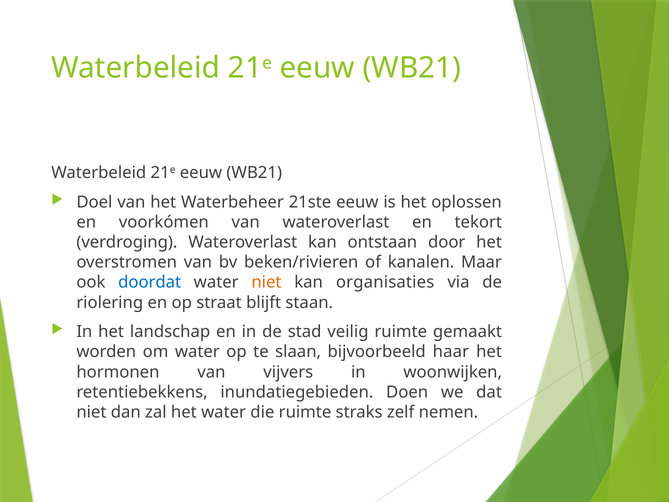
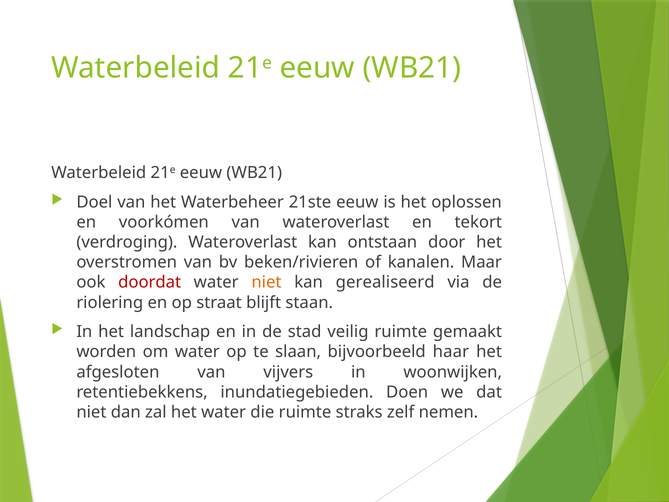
doordat colour: blue -> red
organisaties: organisaties -> gerealiseerd
hormonen: hormonen -> afgesloten
